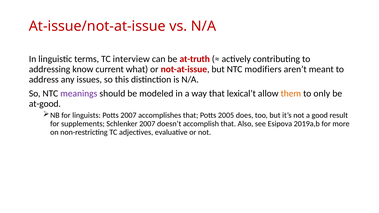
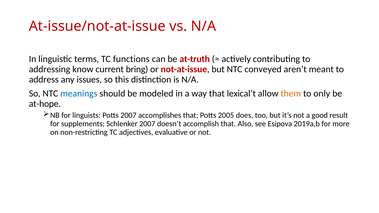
interview: interview -> functions
what: what -> bring
modifiers: modifiers -> conveyed
meanings colour: purple -> blue
at-good: at-good -> at-hope
